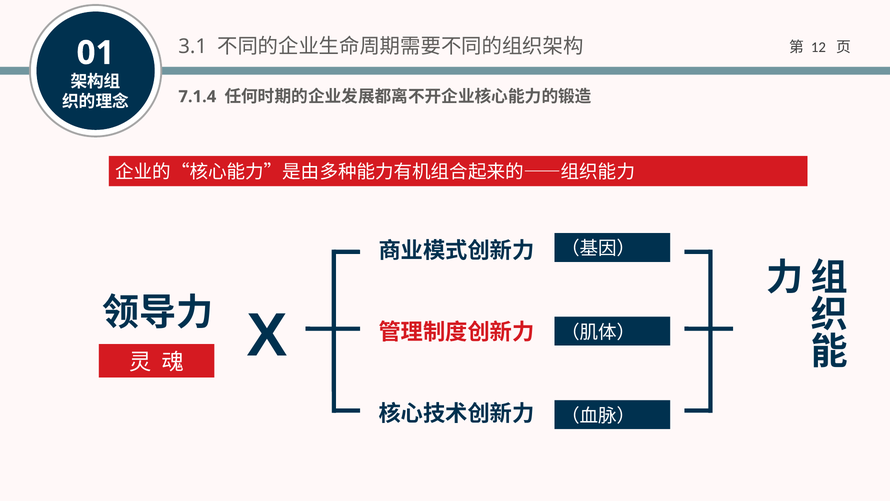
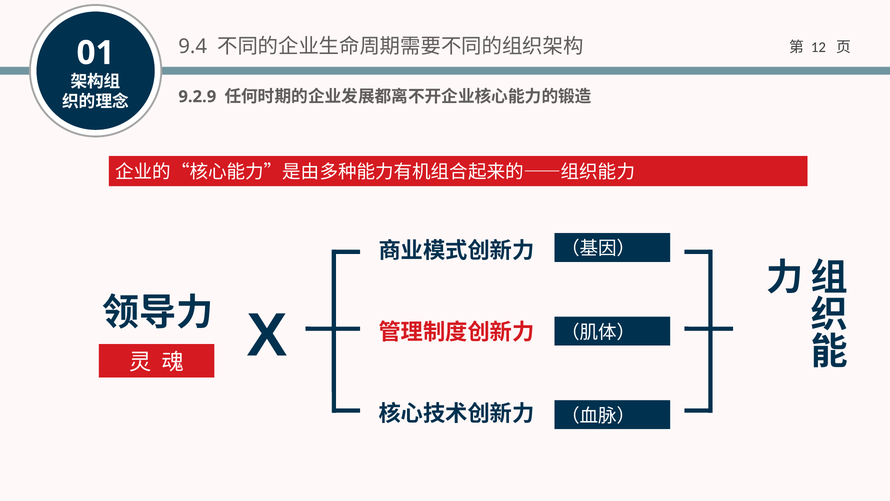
3.1: 3.1 -> 9.4
7.1.4: 7.1.4 -> 9.2.9
